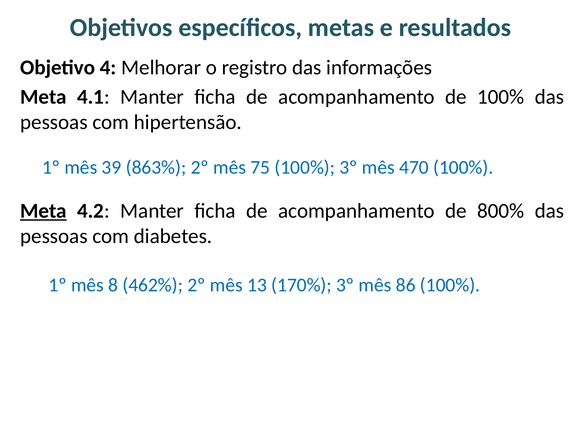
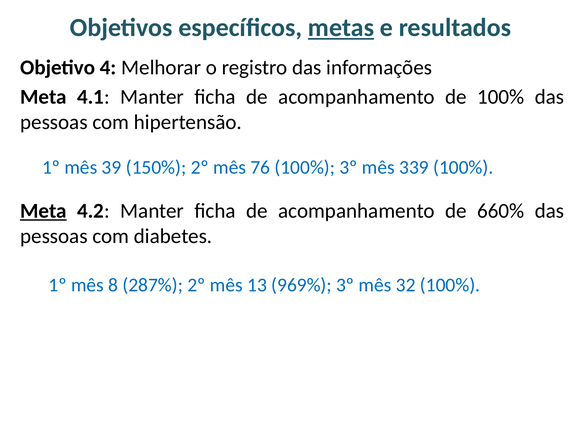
metas underline: none -> present
863%: 863% -> 150%
75: 75 -> 76
470: 470 -> 339
800%: 800% -> 660%
462%: 462% -> 287%
170%: 170% -> 969%
86: 86 -> 32
